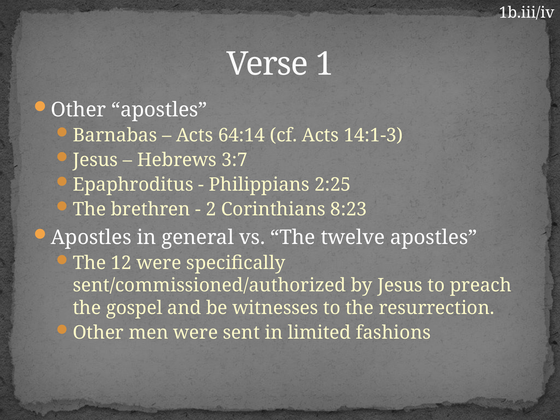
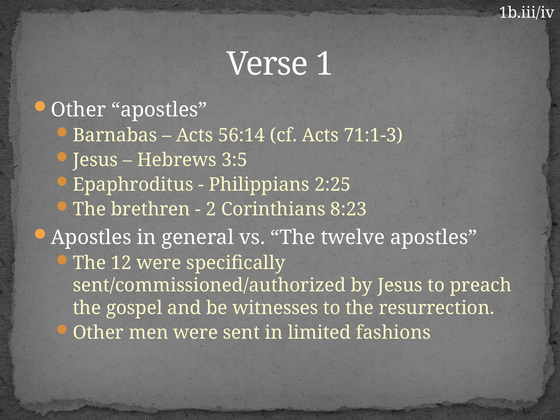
64:14: 64:14 -> 56:14
14:1-3: 14:1-3 -> 71:1-3
3:7: 3:7 -> 3:5
